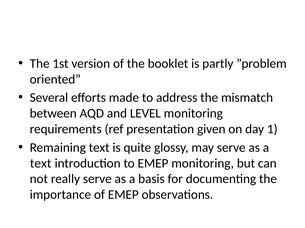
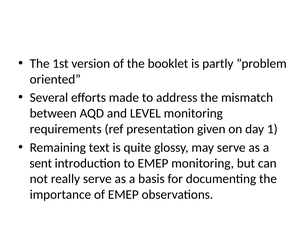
text at (41, 164): text -> sent
